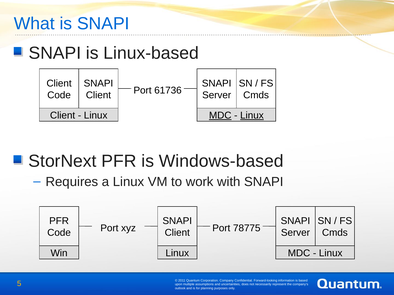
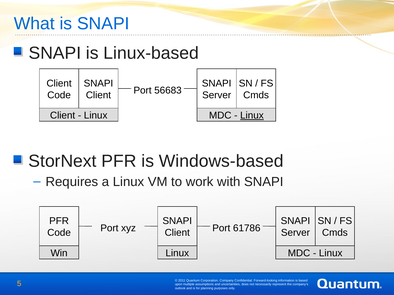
61736: 61736 -> 56683
MDC at (220, 116) underline: present -> none
78775: 78775 -> 61786
